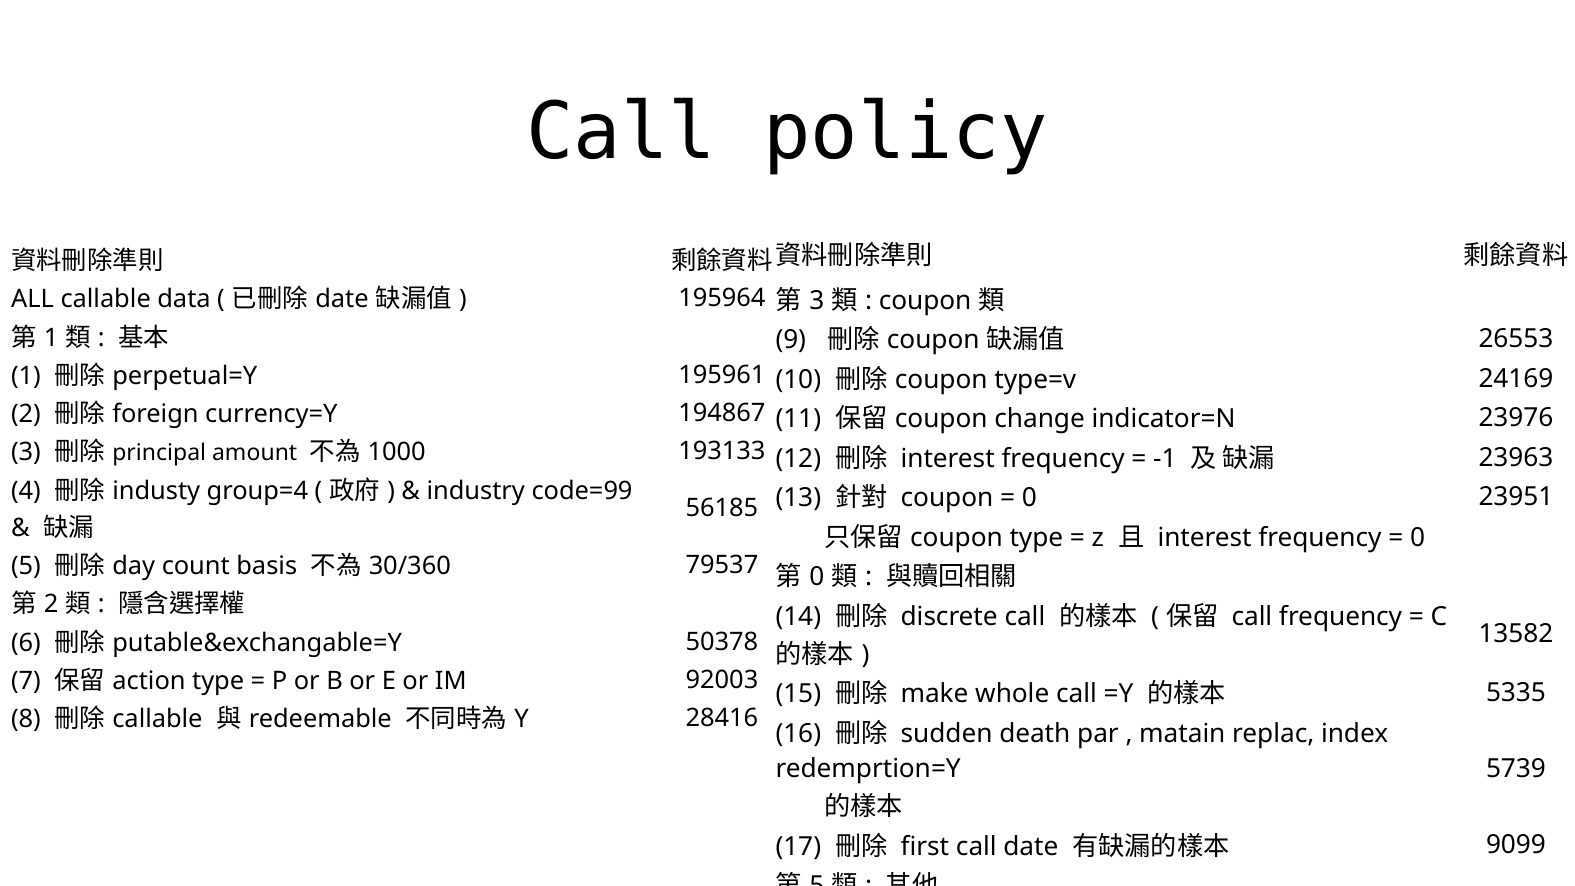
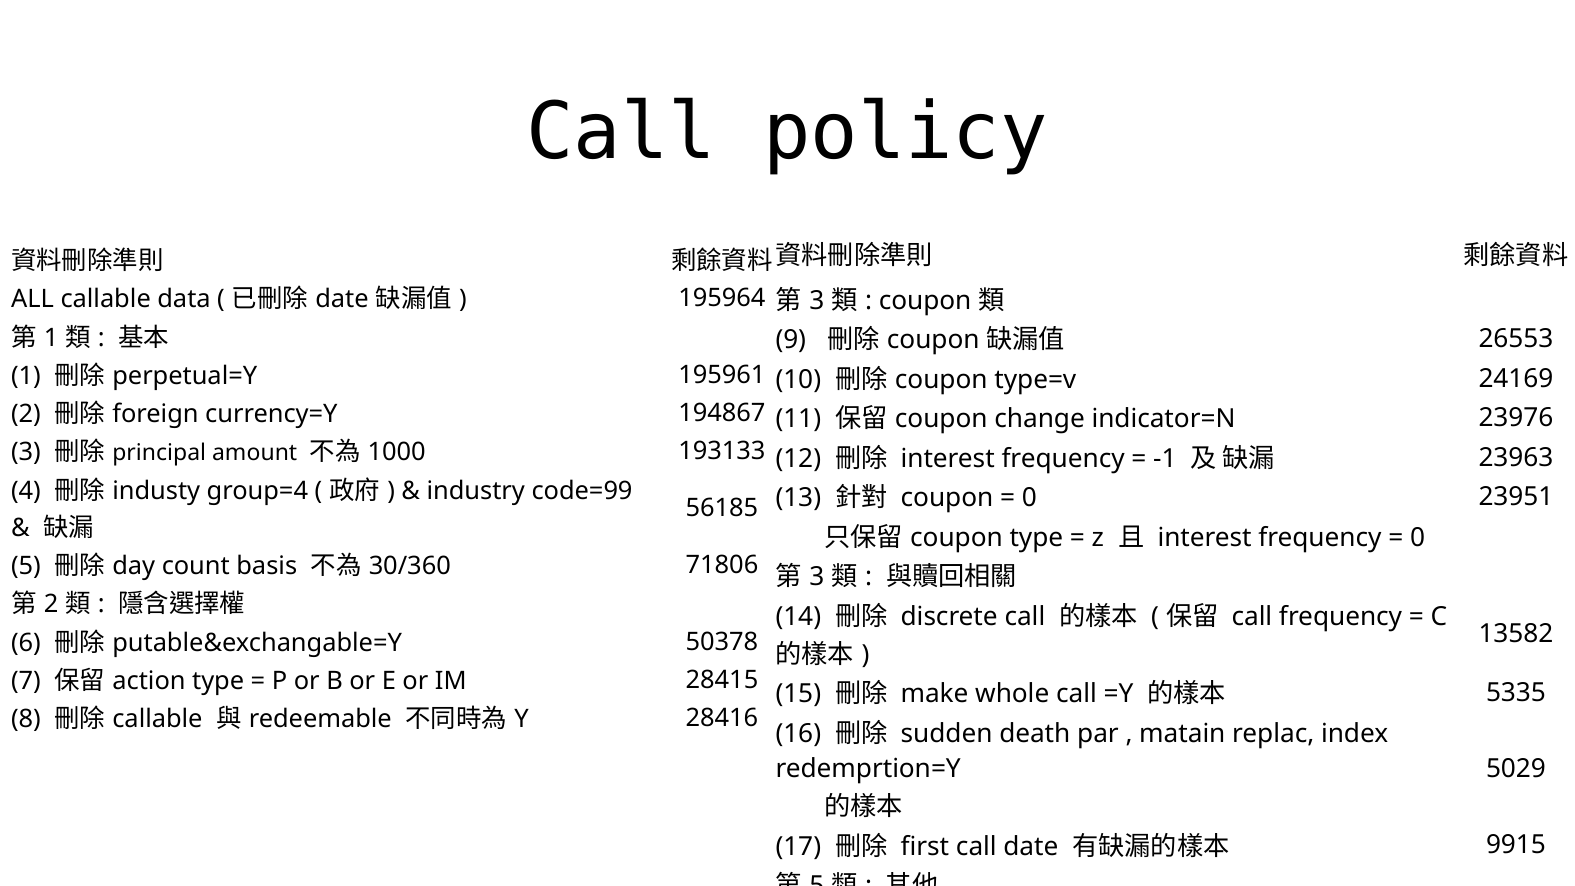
79537: 79537 -> 71806
0 at (817, 577): 0 -> 3
92003: 92003 -> 28415
5739: 5739 -> 5029
9099: 9099 -> 9915
